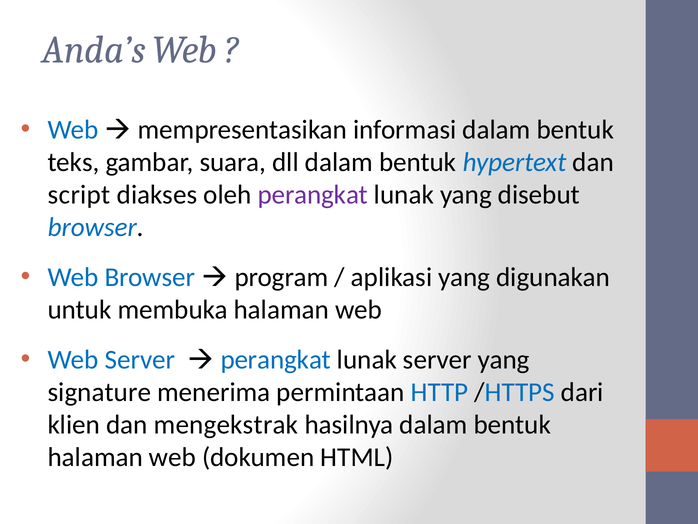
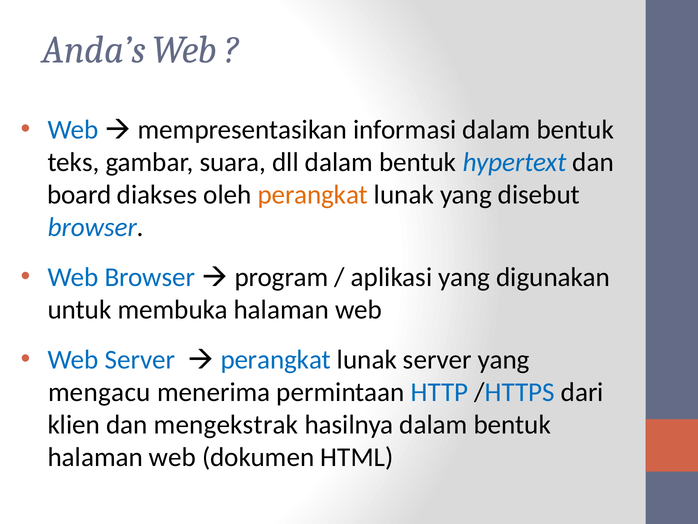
script: script -> board
perangkat at (313, 194) colour: purple -> orange
signature: signature -> mengacu
